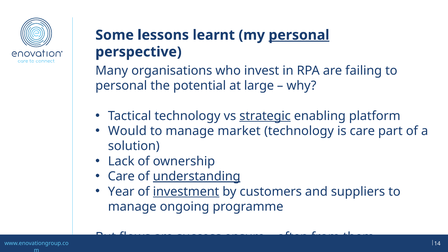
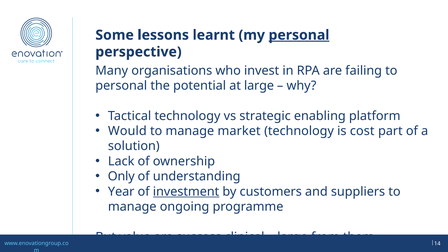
strategic underline: present -> none
is care: care -> cost
Care at (121, 176): Care -> Only
understanding underline: present -> none
flows: flows -> value
ensure: ensure -> clinical
often at (293, 237): often -> large
